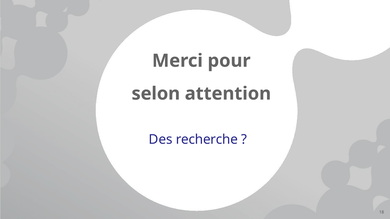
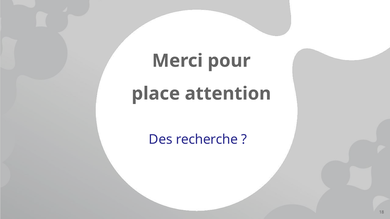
selon: selon -> place
